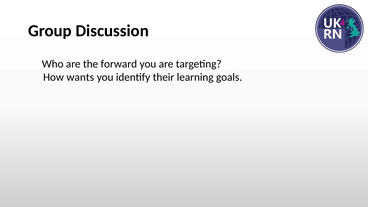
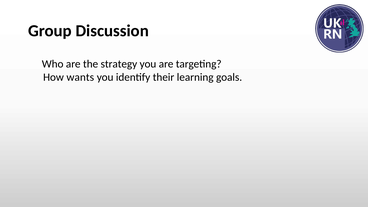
forward: forward -> strategy
